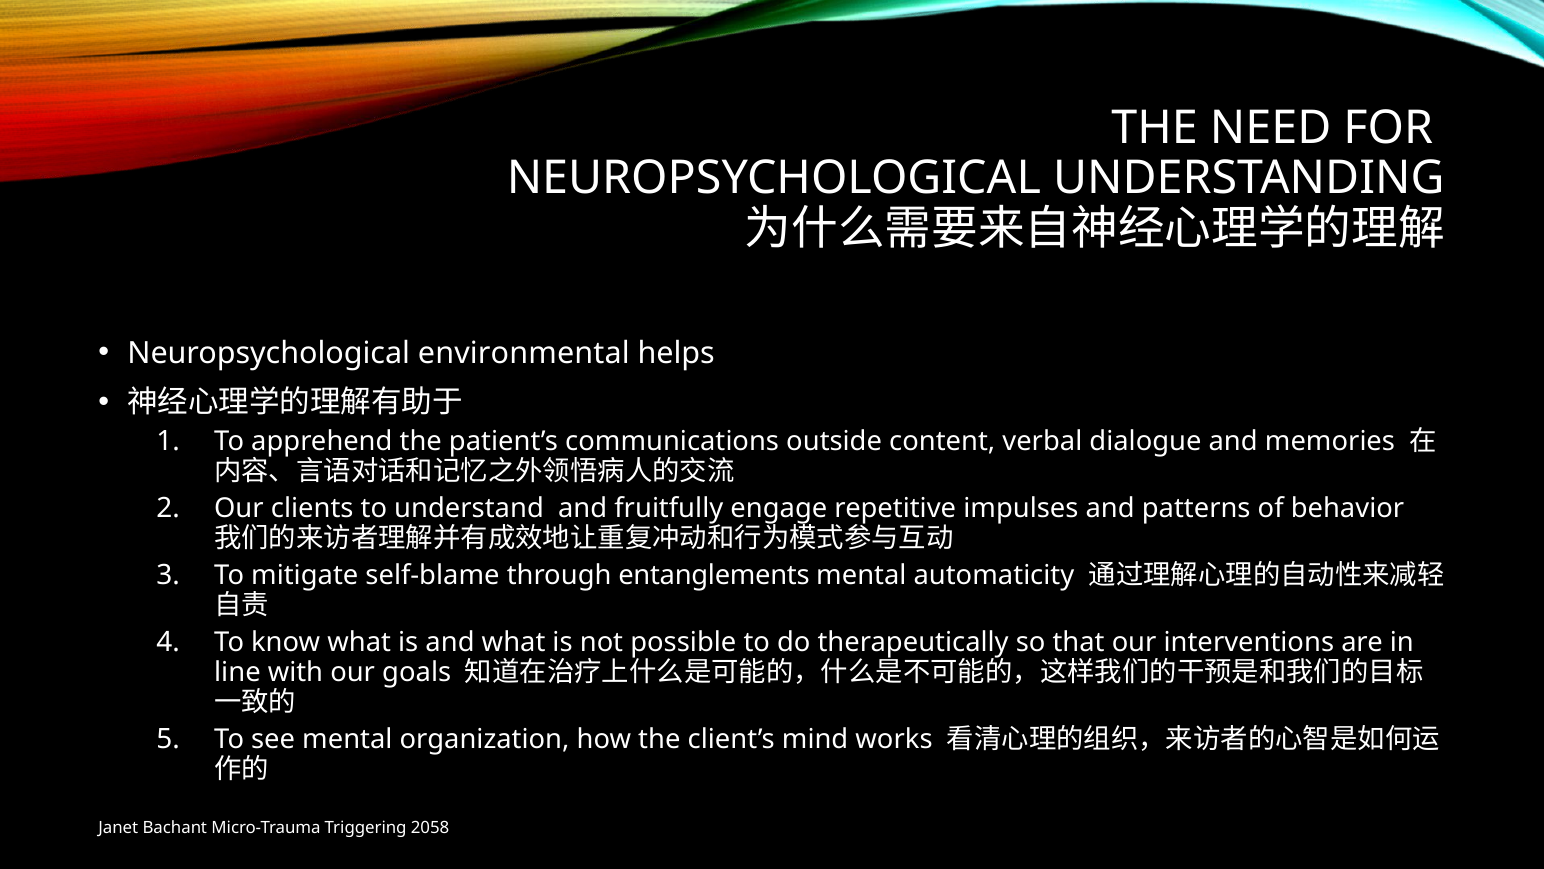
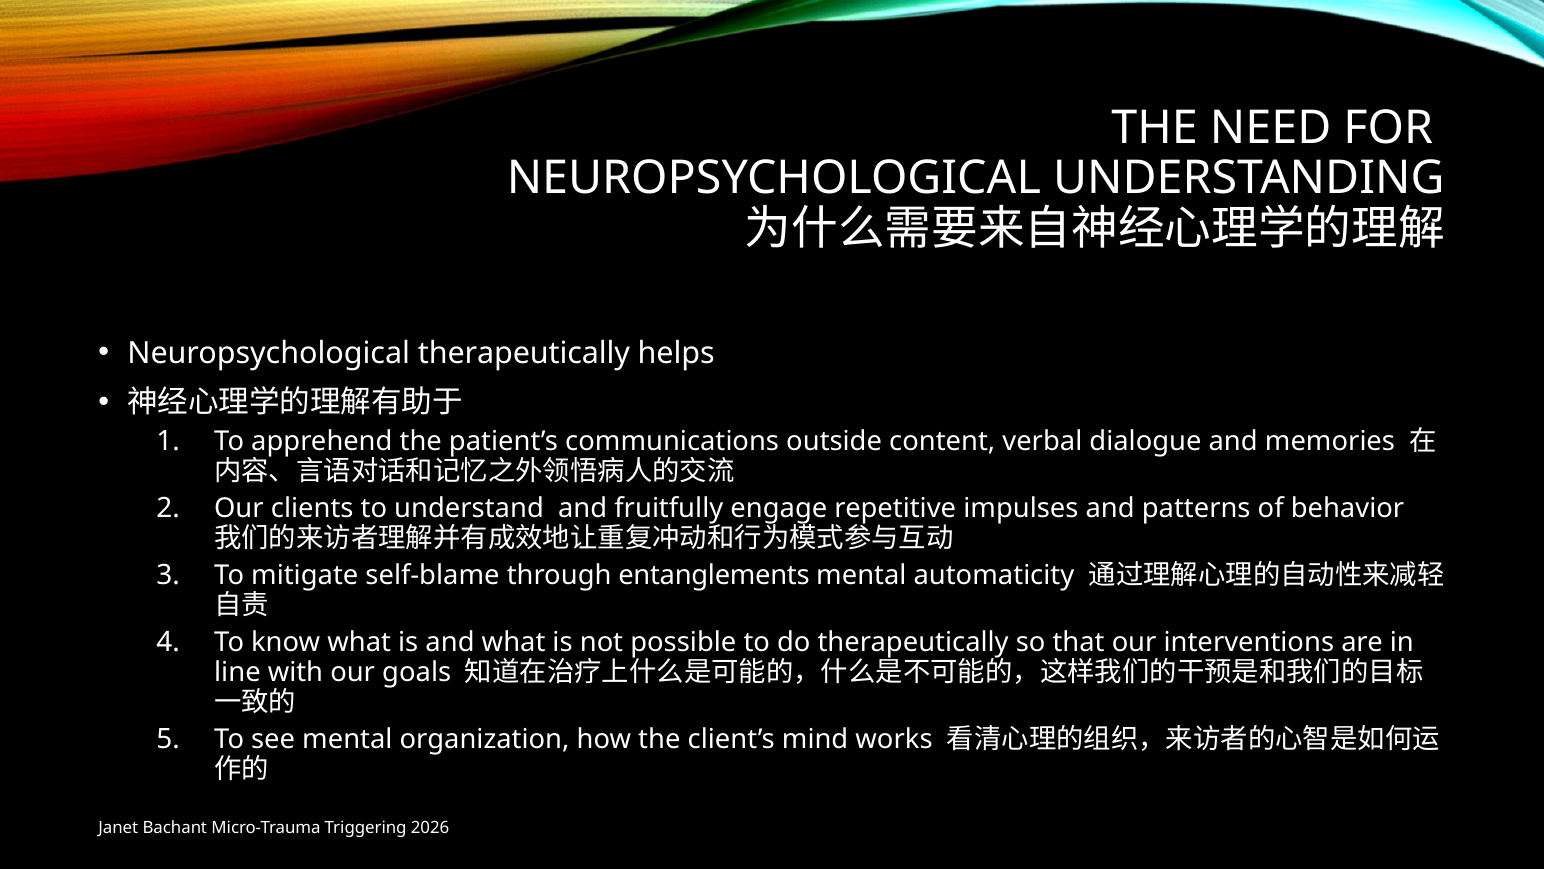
Neuropsychological environmental: environmental -> therapeutically
2058: 2058 -> 2026
